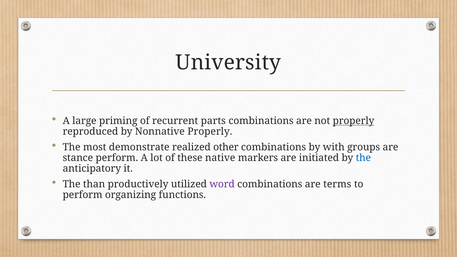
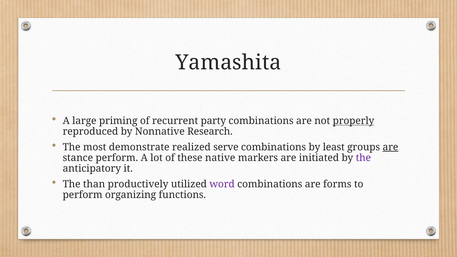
University: University -> Yamashita
parts: parts -> party
Nonnative Properly: Properly -> Research
other: other -> serve
with: with -> least
are at (390, 147) underline: none -> present
the at (363, 158) colour: blue -> purple
terms: terms -> forms
